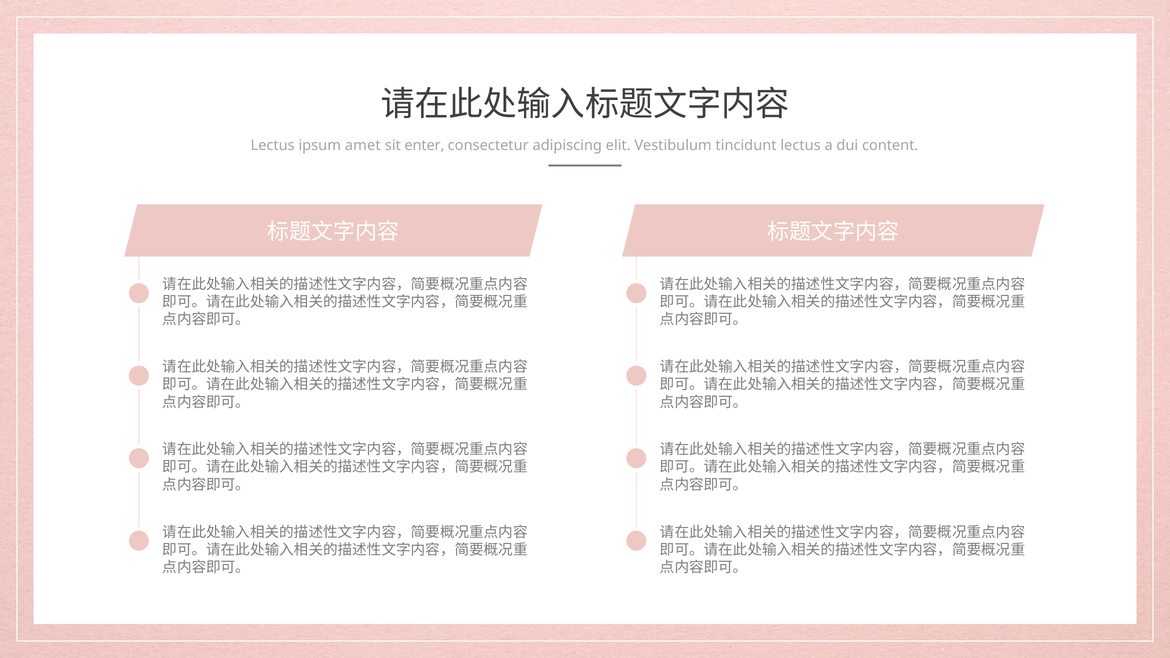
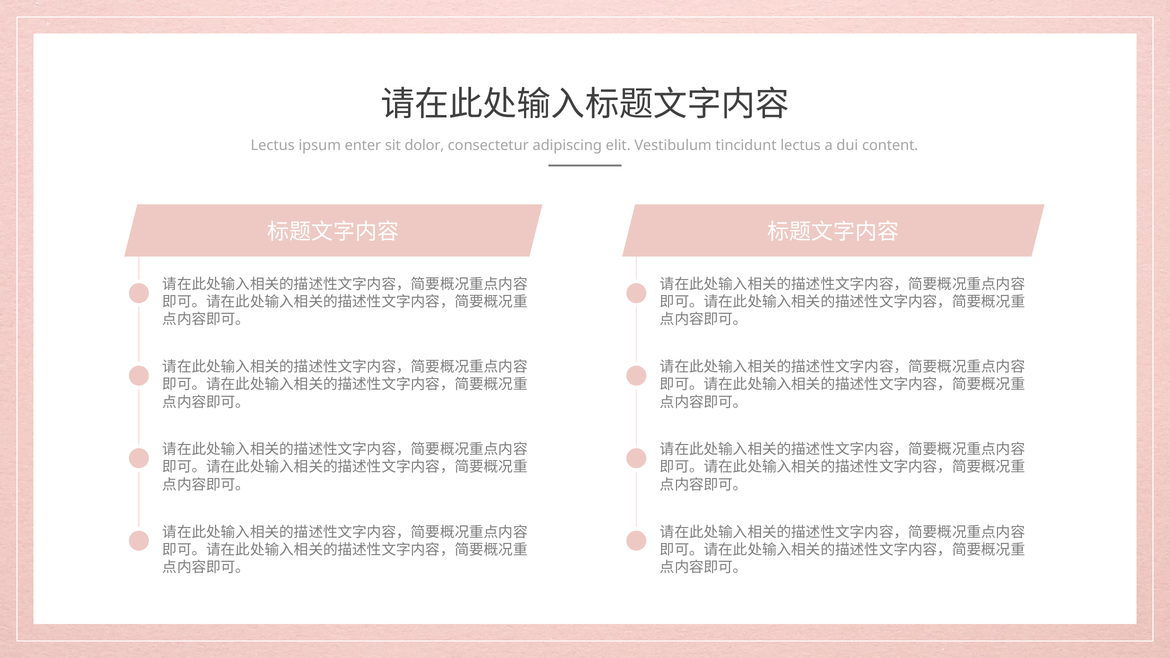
amet: amet -> enter
enter: enter -> dolor
